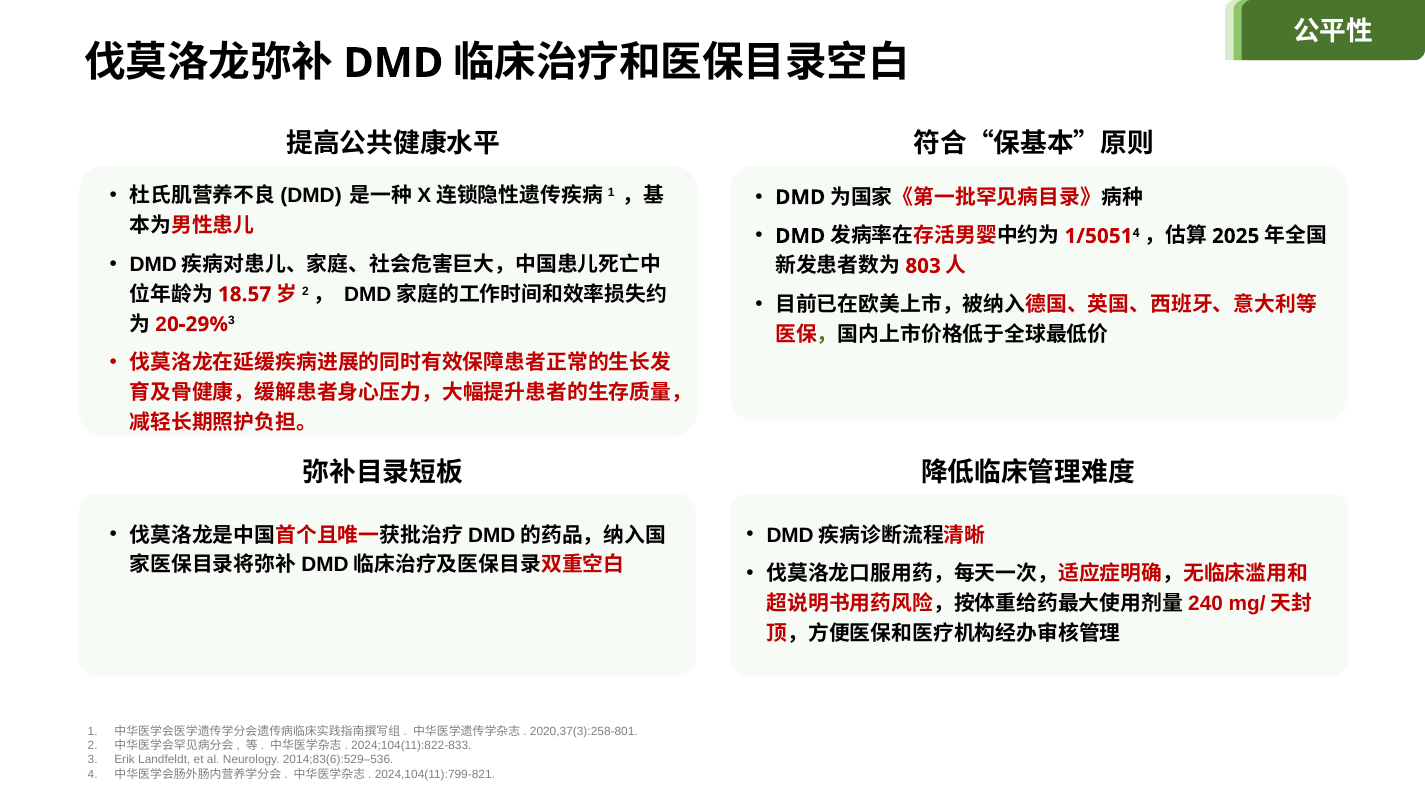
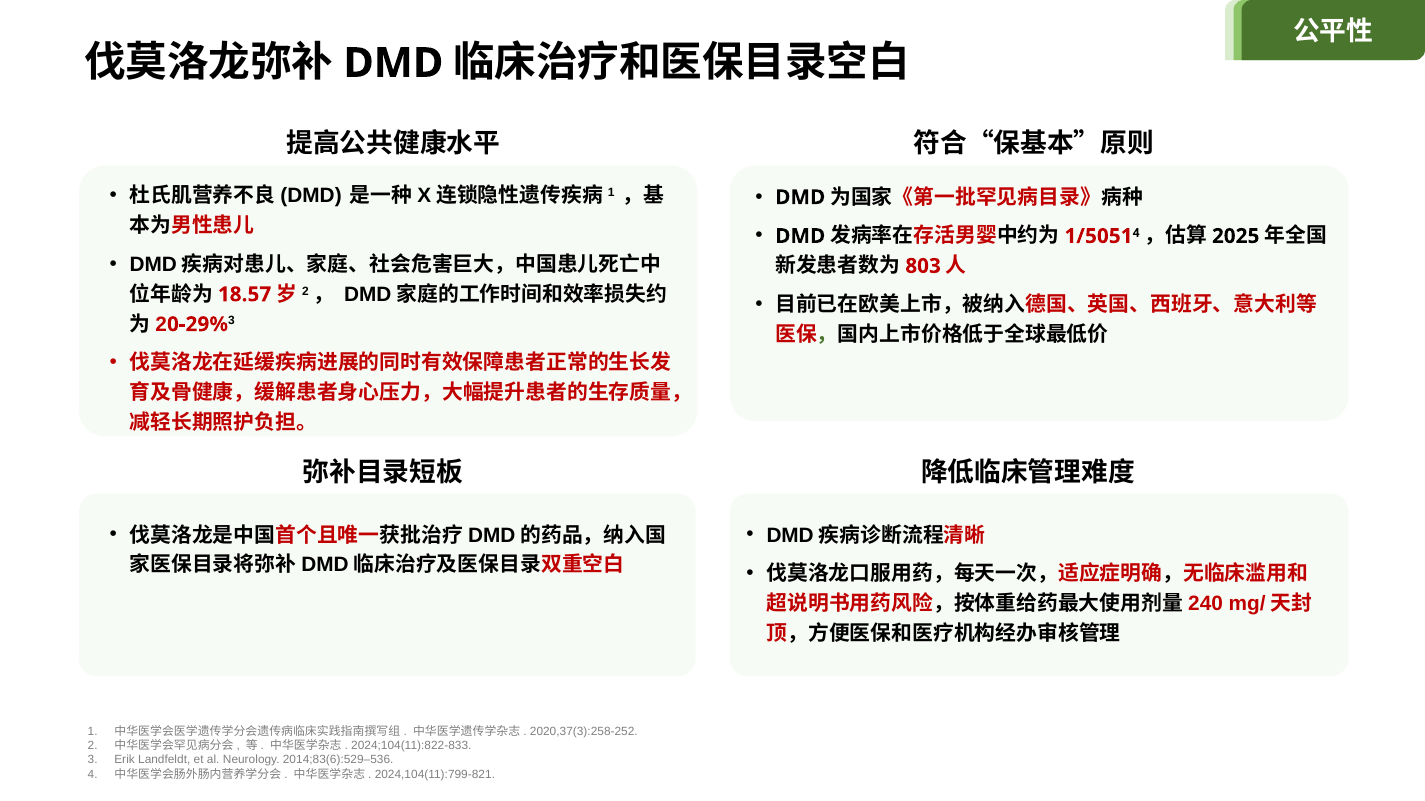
2020,37(3):258-801: 2020,37(3):258-801 -> 2020,37(3):258-252
